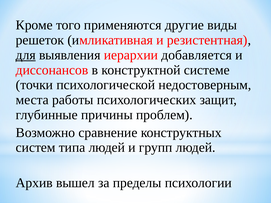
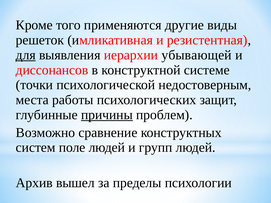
добавляется: добавляется -> убывающей
причины underline: none -> present
типа: типа -> поле
